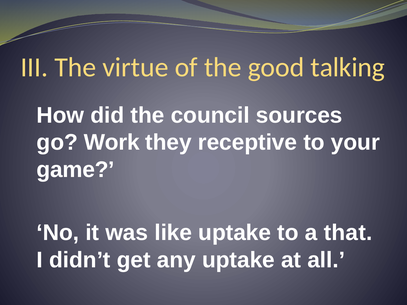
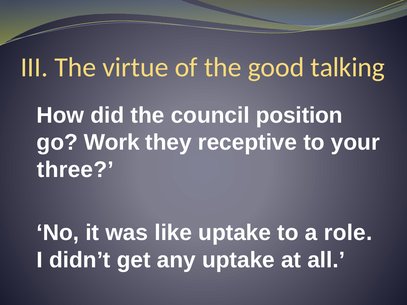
sources: sources -> position
game: game -> three
that: that -> role
